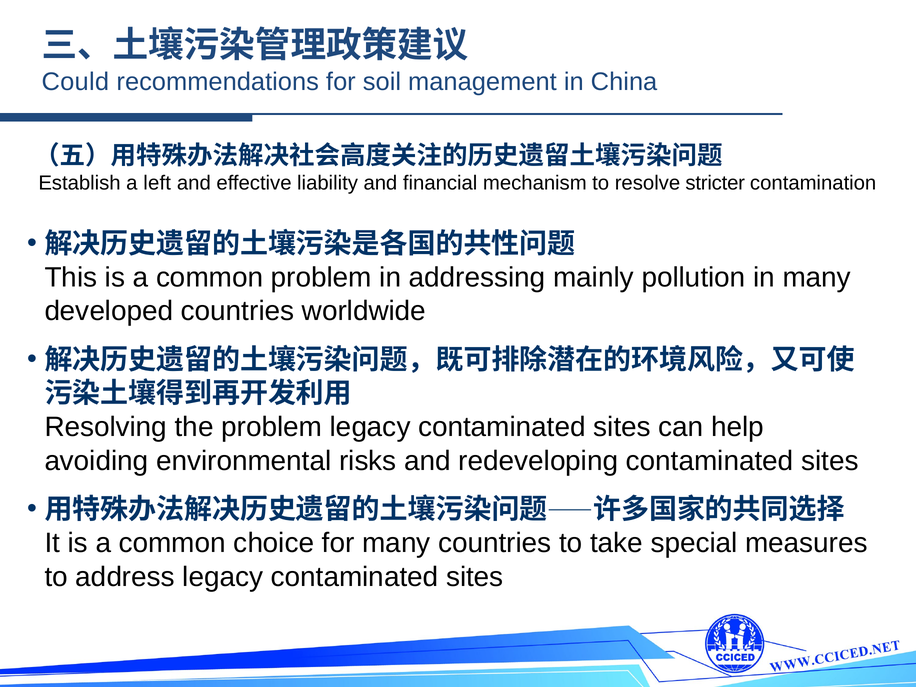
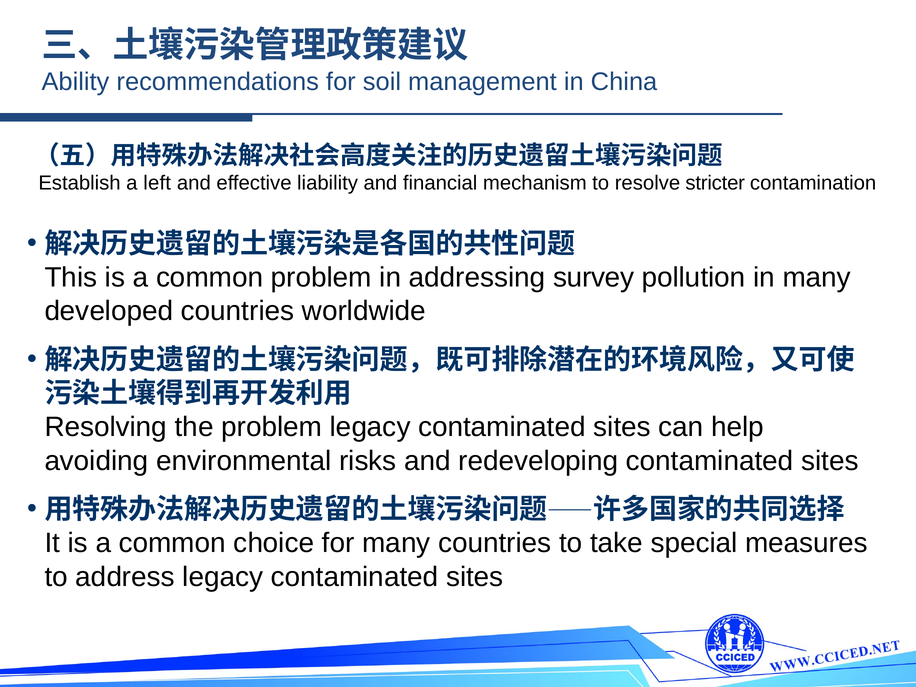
Could: Could -> Ability
mainly: mainly -> survey
